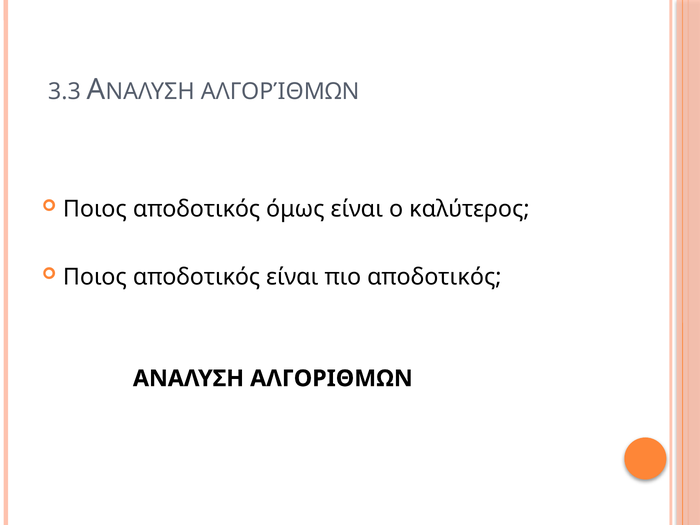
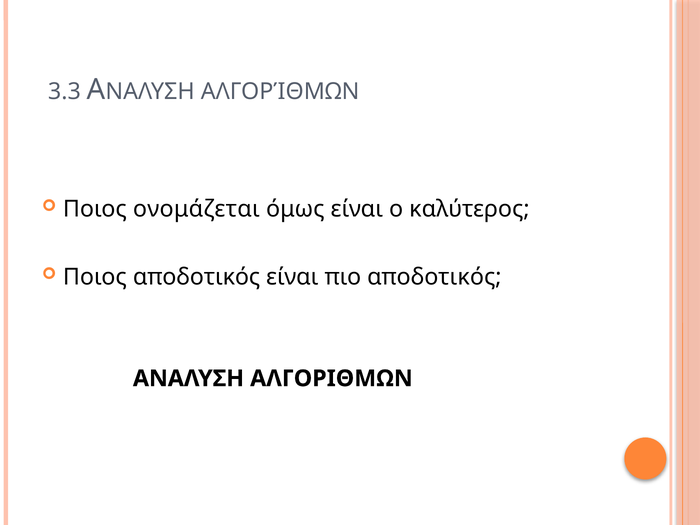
αποδοτικός at (197, 209): αποδοτικός -> ονομάζεται
